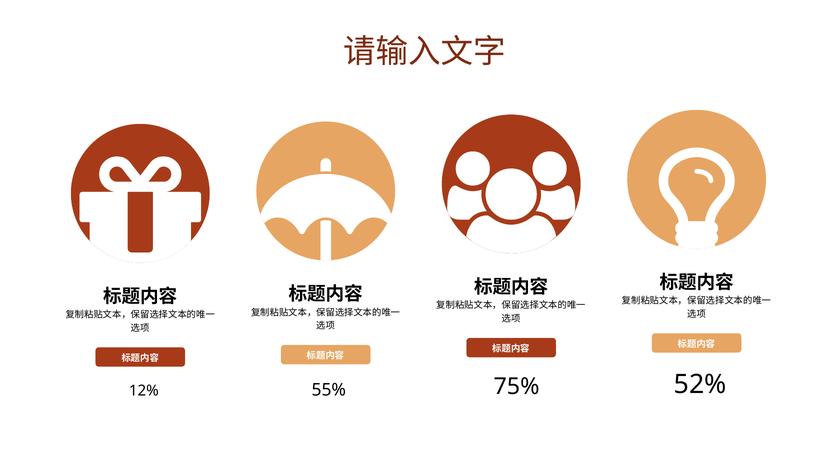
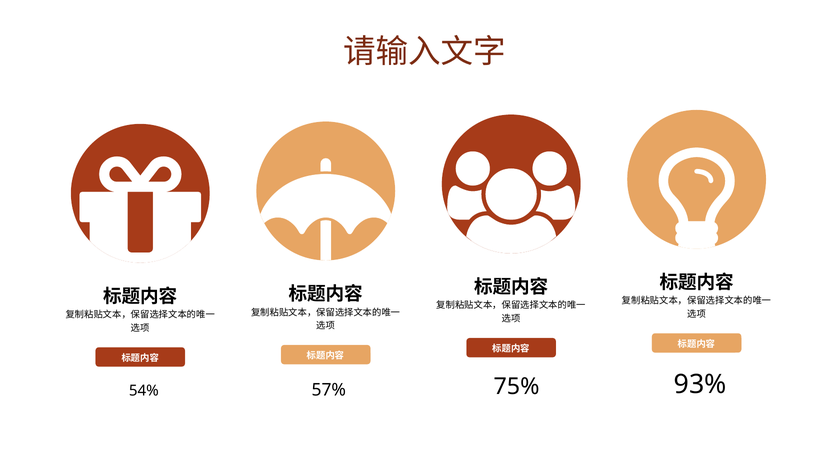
52%: 52% -> 93%
55%: 55% -> 57%
12%: 12% -> 54%
